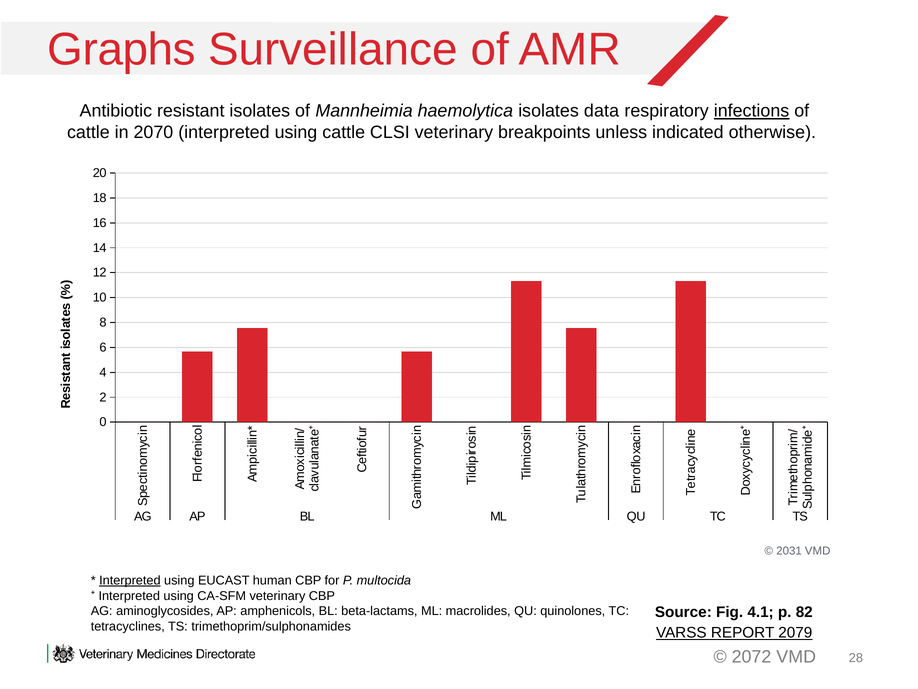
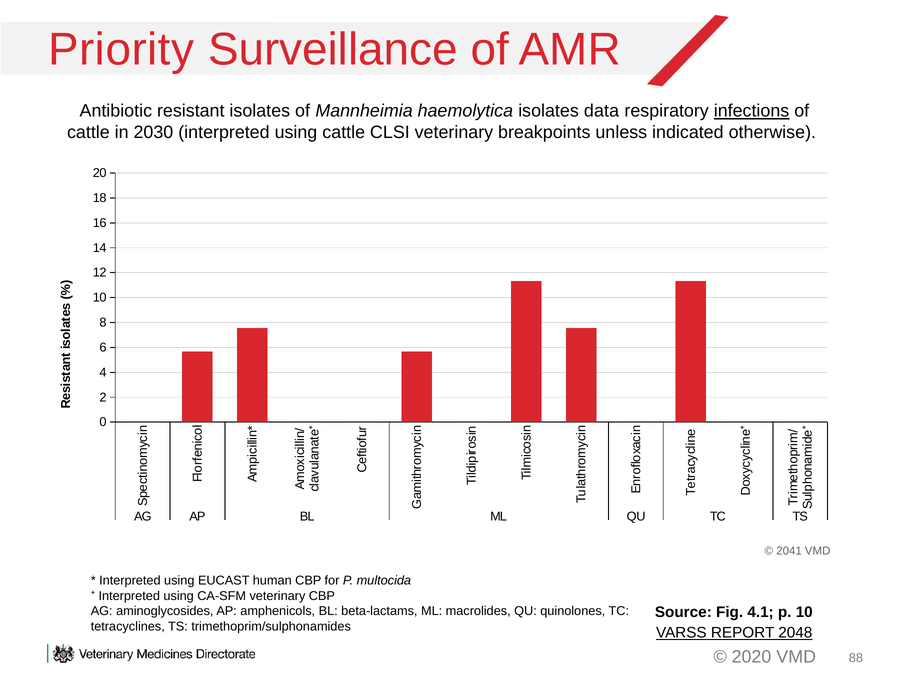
Graphs: Graphs -> Priority
2070: 2070 -> 2030
2031: 2031 -> 2041
Interpreted at (130, 580) underline: present -> none
p 82: 82 -> 10
2079: 2079 -> 2048
2072: 2072 -> 2020
28: 28 -> 88
